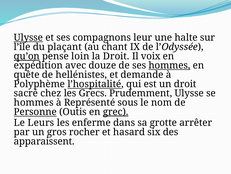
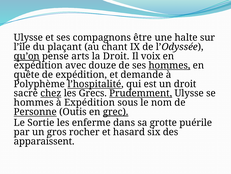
Ulysse at (28, 37) underline: present -> none
leur: leur -> être
loin: loin -> arts
de hellénistes: hellénistes -> expédition
chez underline: none -> present
Prudemment underline: none -> present
à Représenté: Représenté -> Expédition
Leurs: Leurs -> Sortie
arrêter: arrêter -> puérile
